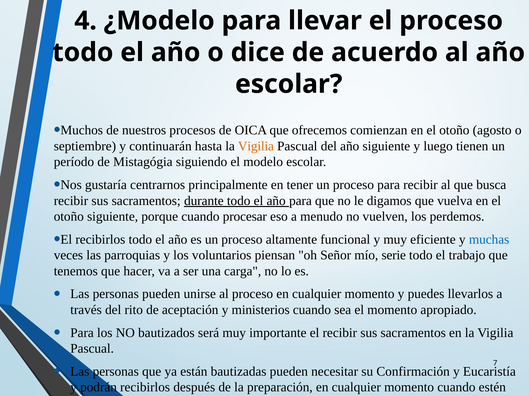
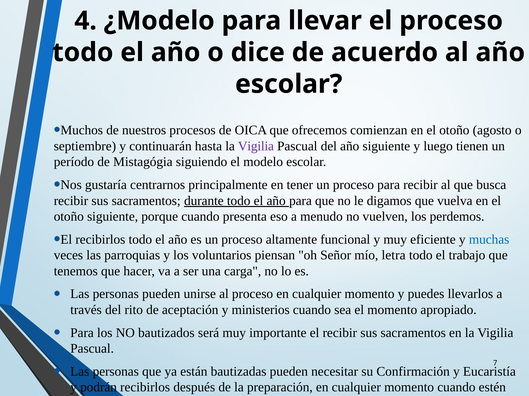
Vigilia at (256, 146) colour: orange -> purple
procesar: procesar -> presenta
serie: serie -> letra
